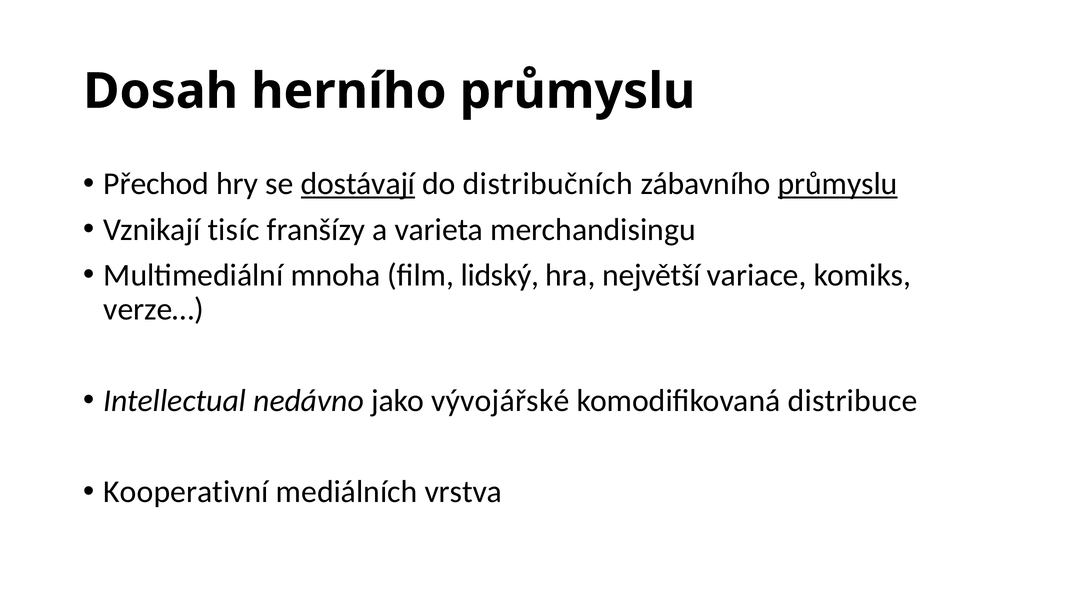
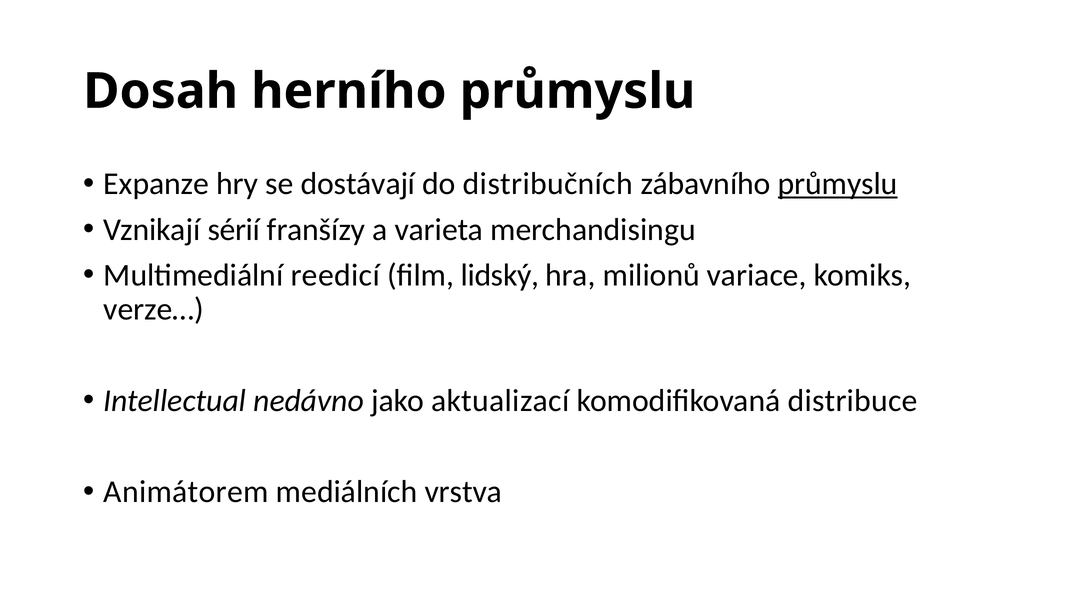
Přechod: Přechod -> Expanze
dostávají underline: present -> none
tisíc: tisíc -> sérií
mnoha: mnoha -> reedicí
největší: největší -> milionů
vývojářské: vývojářské -> aktualizací
Kooperativní: Kooperativní -> Animátorem
